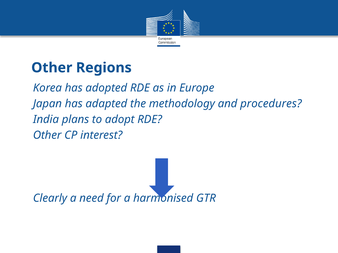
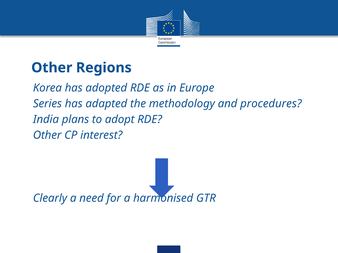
Japan: Japan -> Series
